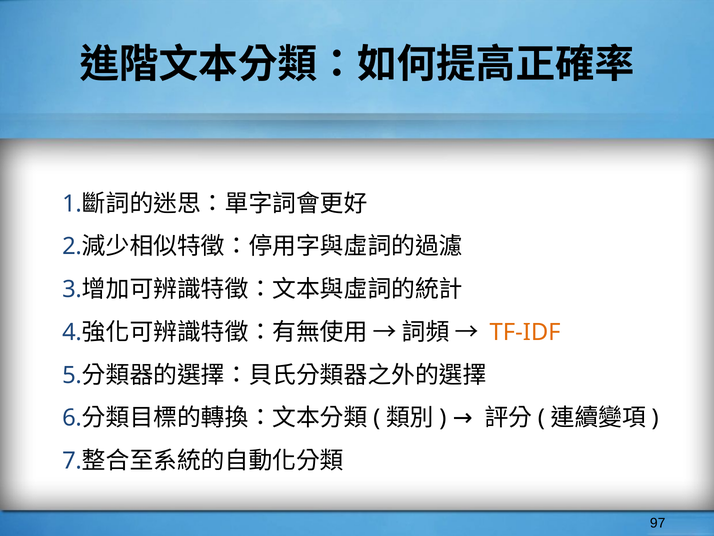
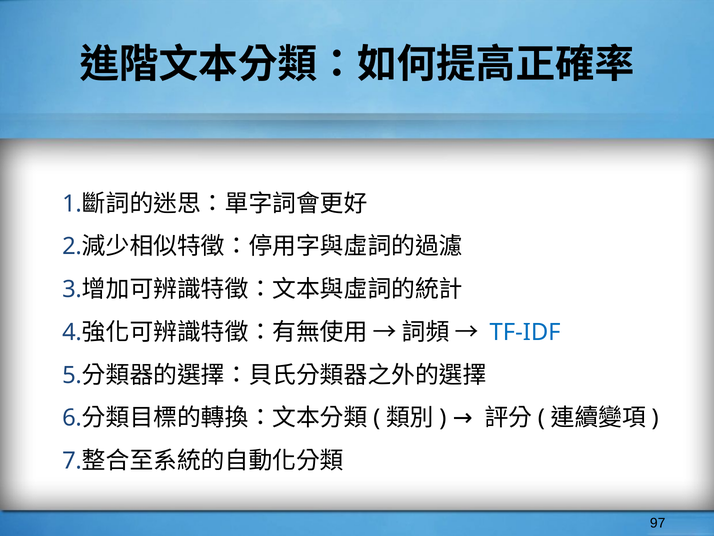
TF-IDF colour: orange -> blue
